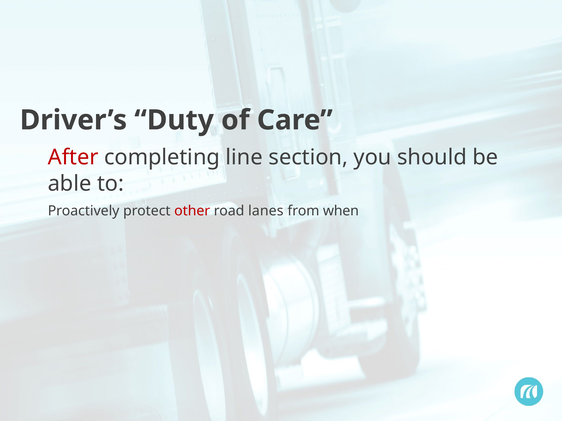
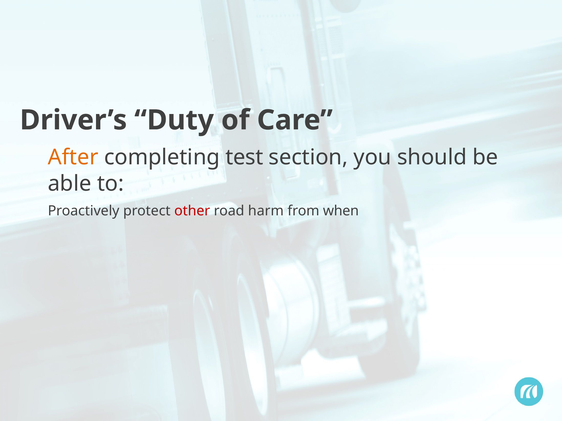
After colour: red -> orange
line: line -> test
lanes: lanes -> harm
